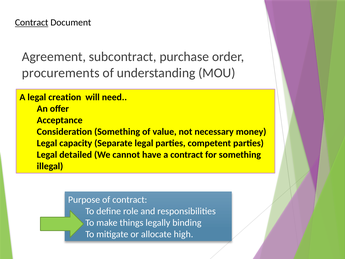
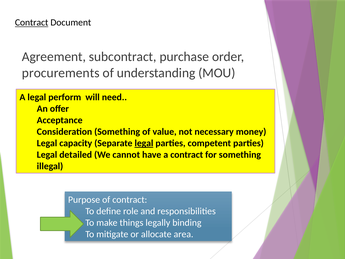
creation: creation -> perform
legal at (144, 143) underline: none -> present
high: high -> area
